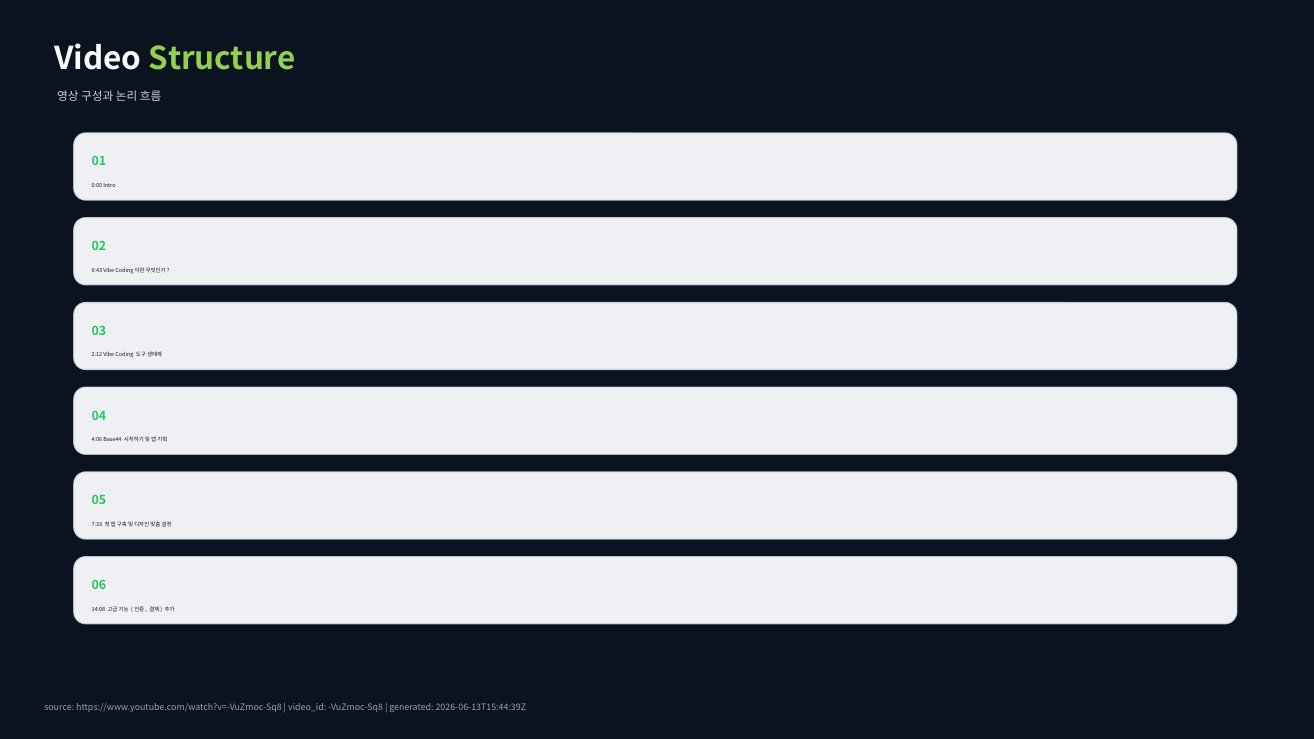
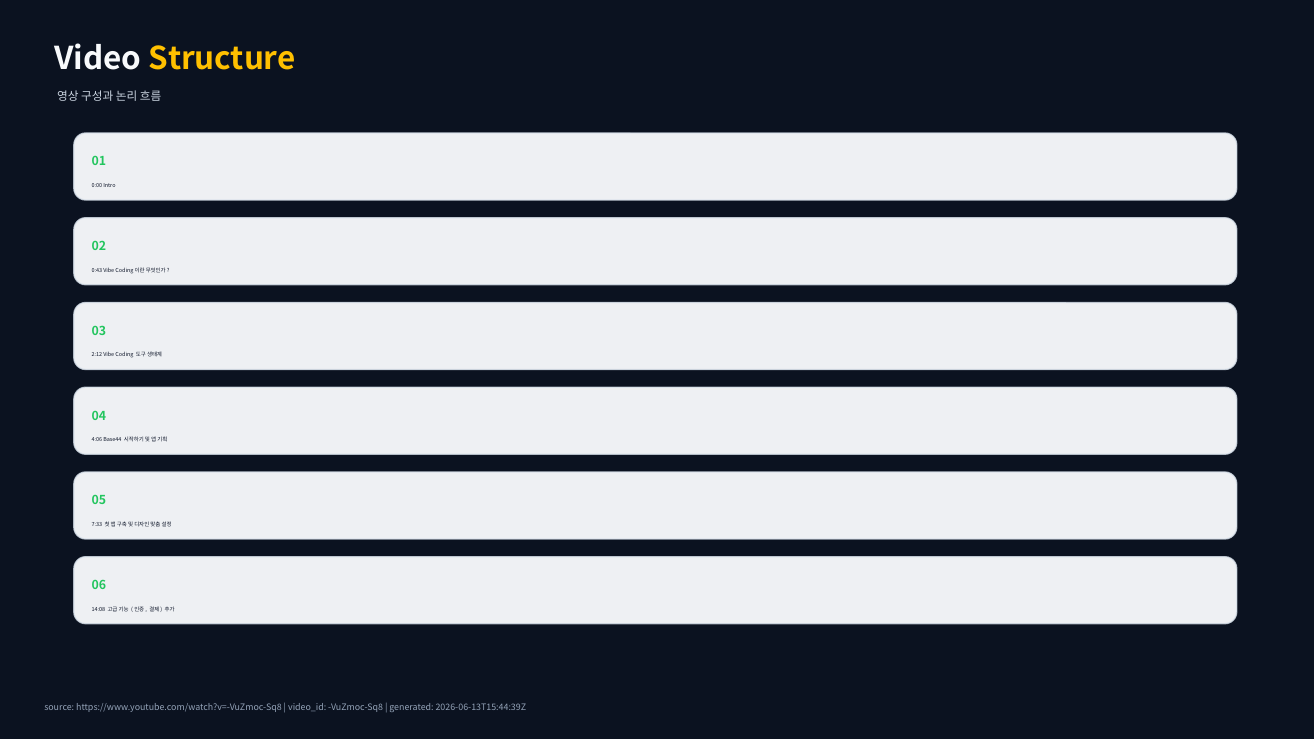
Structure colour: light green -> yellow
